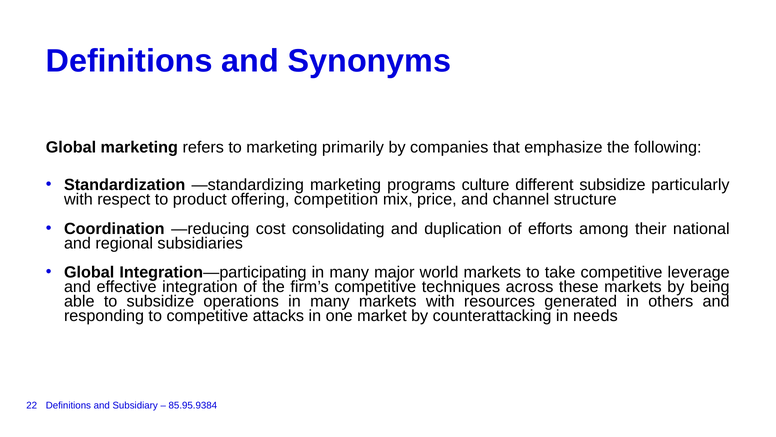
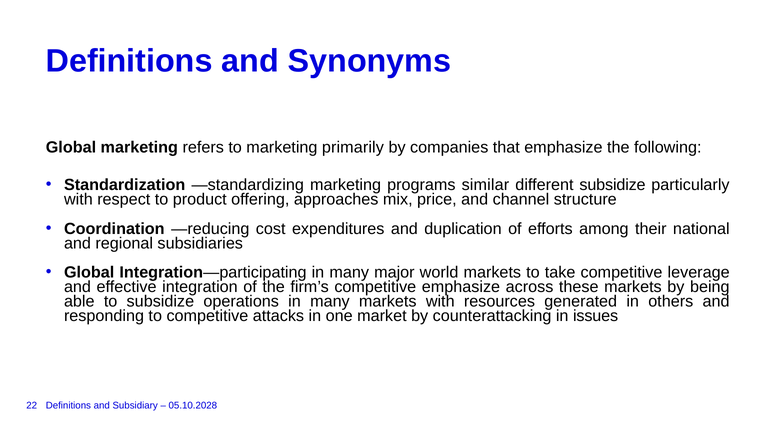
culture: culture -> similar
competition: competition -> approaches
consolidating: consolidating -> expenditures
competitive techniques: techniques -> emphasize
needs: needs -> issues
85.95.9384: 85.95.9384 -> 05.10.2028
